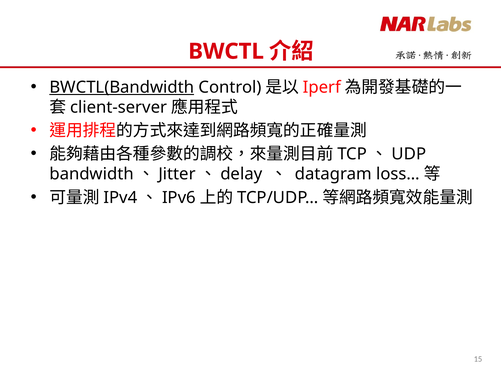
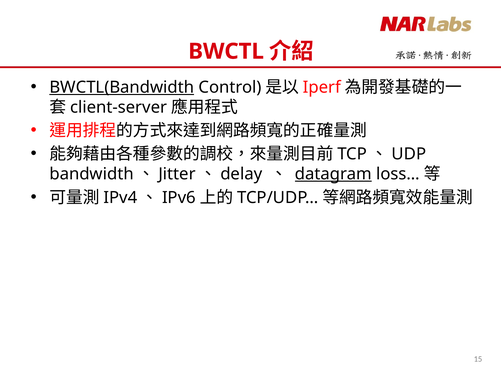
datagram underline: none -> present
